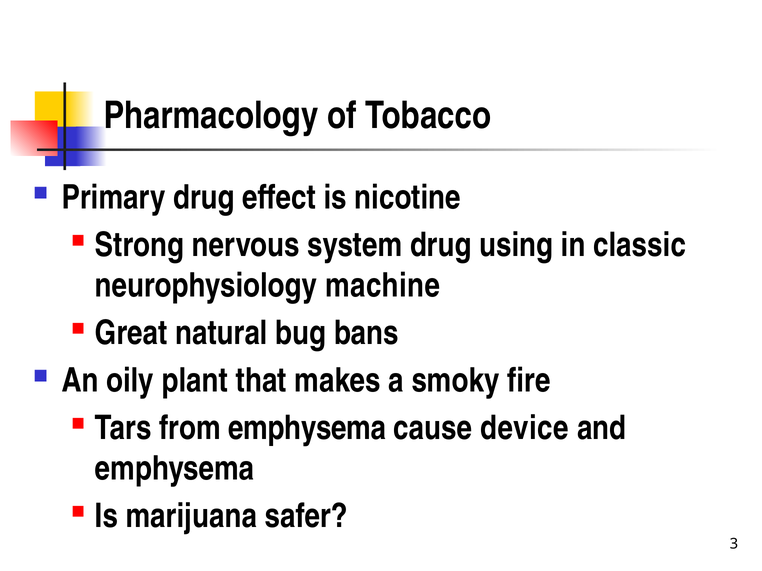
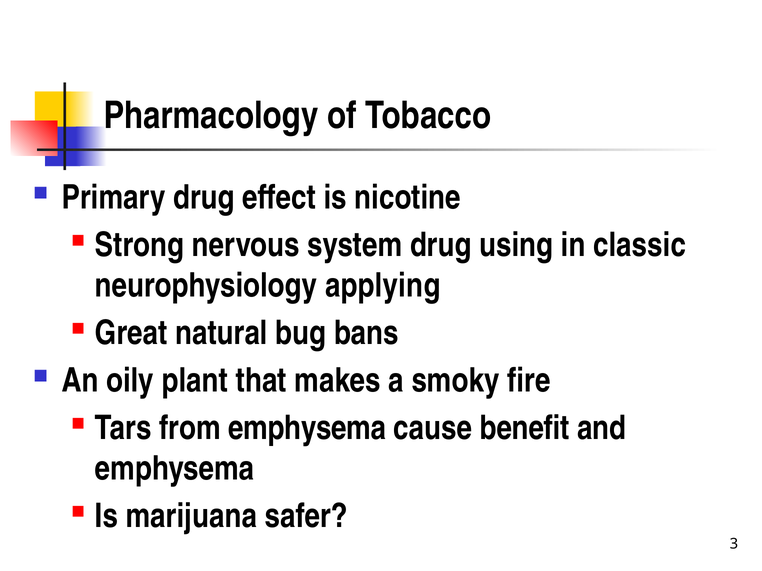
machine: machine -> applying
device: device -> benefit
